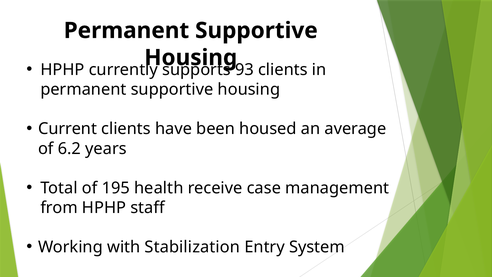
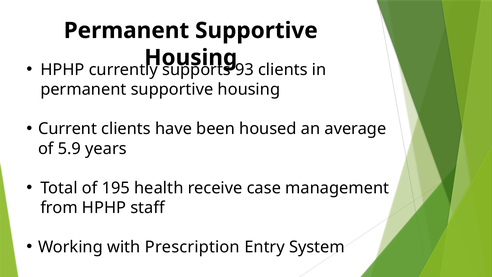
6.2: 6.2 -> 5.9
Stabilization: Stabilization -> Prescription
